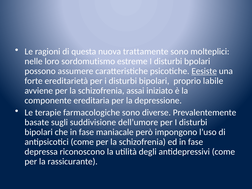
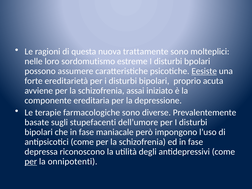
labile: labile -> acuta
suddivisione: suddivisione -> stupefacenti
per at (31, 162) underline: none -> present
rassicurante: rassicurante -> onnipotenti
